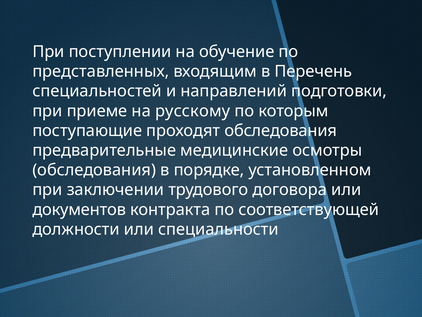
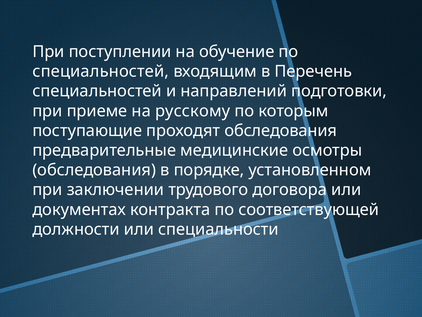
представленных at (101, 71): представленных -> специальностей
документов: документов -> документах
